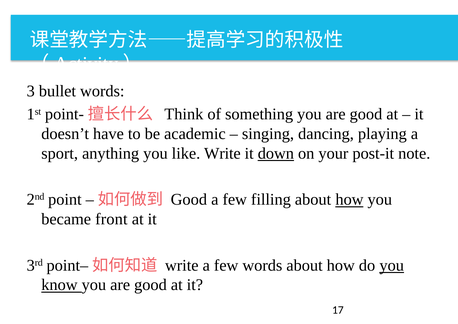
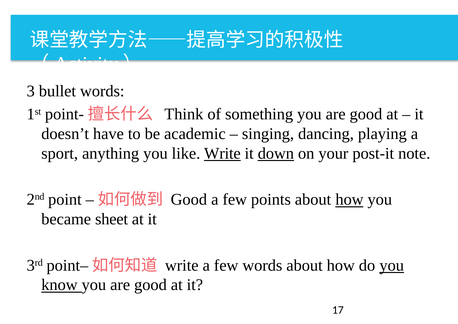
Write at (222, 153) underline: none -> present
filling: filling -> points
front: front -> sheet
